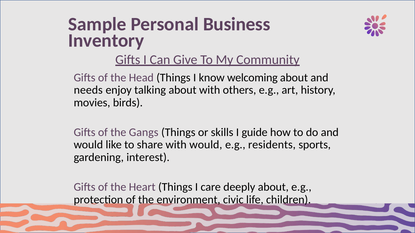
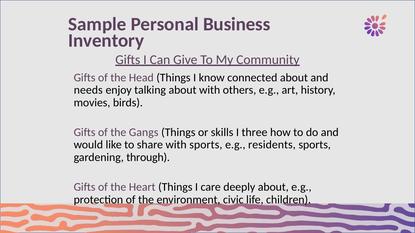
welcoming: welcoming -> connected
guide: guide -> three
with would: would -> sports
interest: interest -> through
